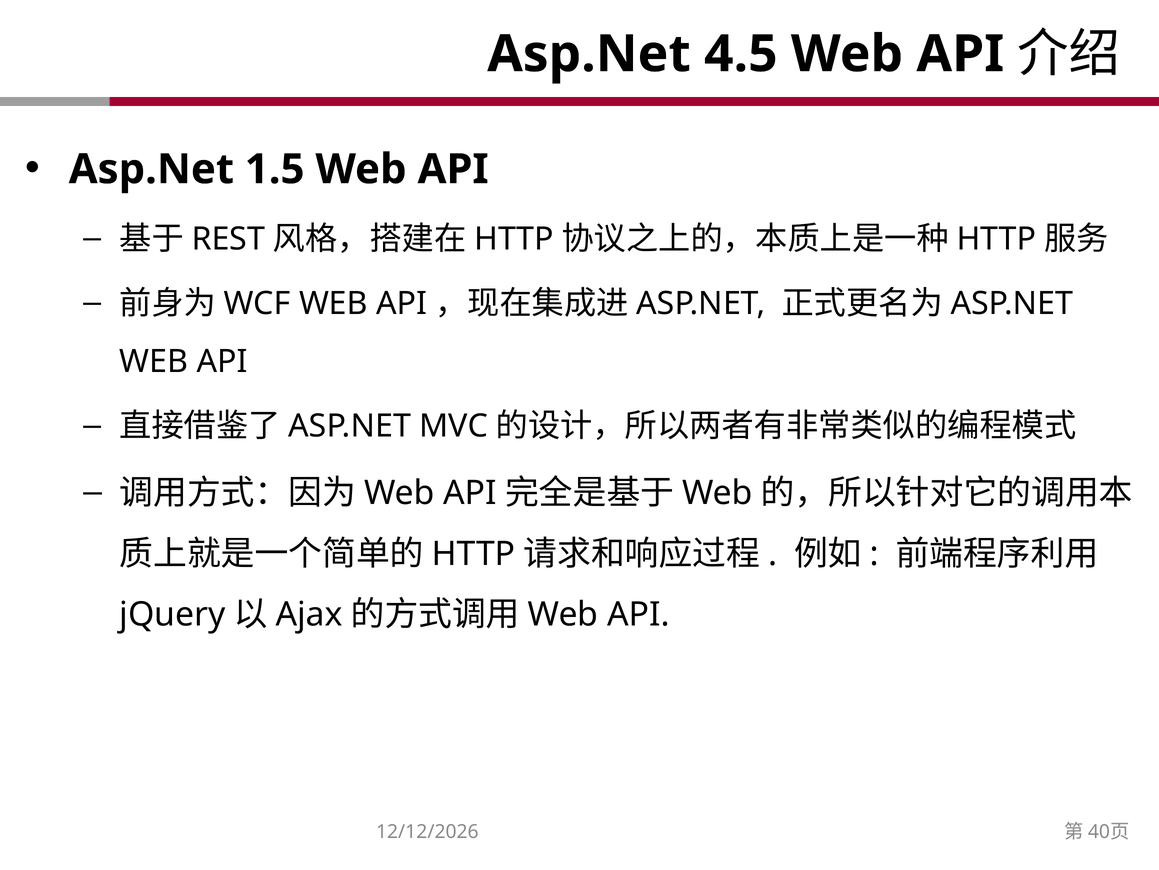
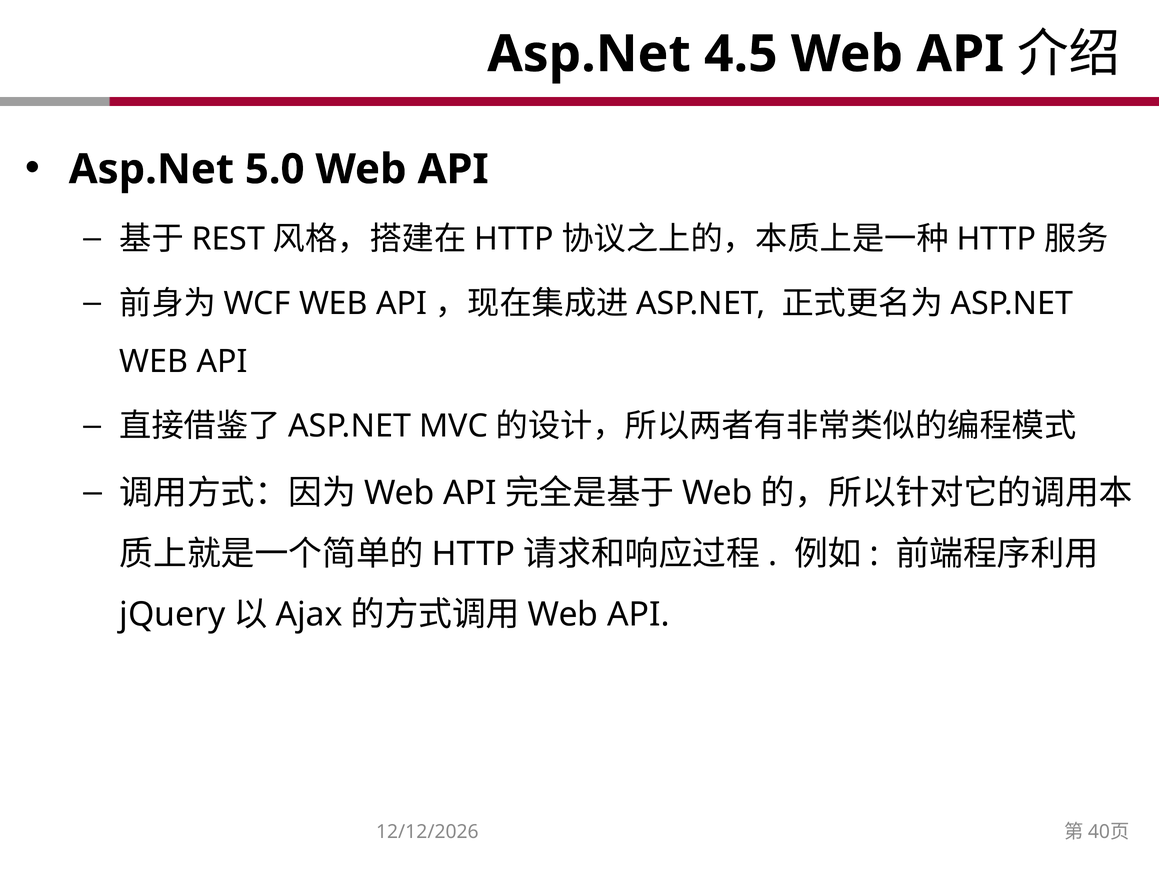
1.5: 1.5 -> 5.0
